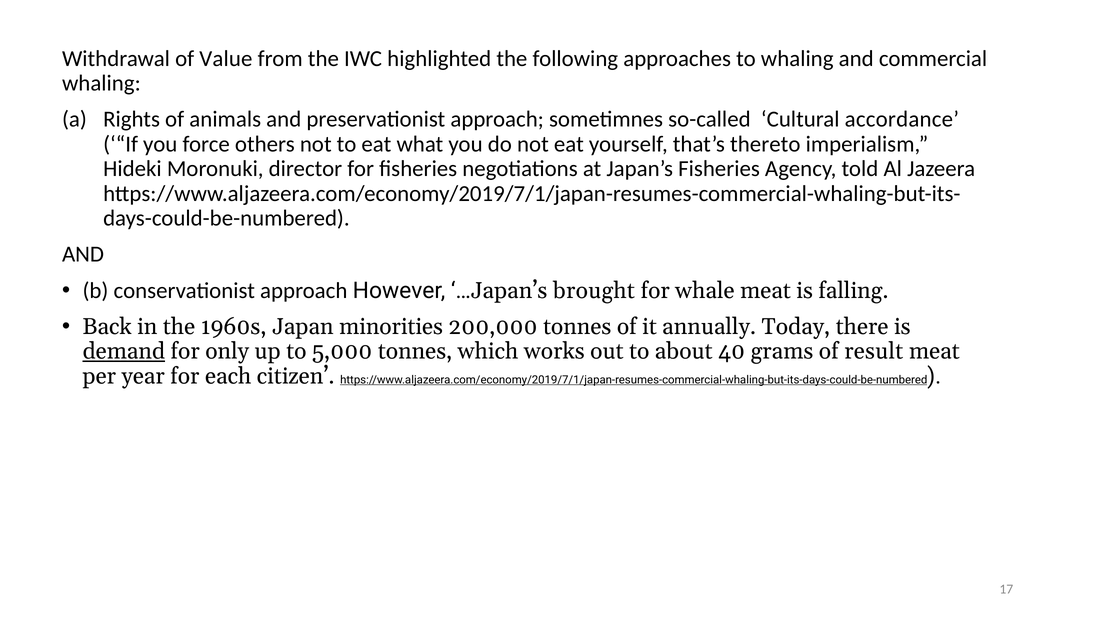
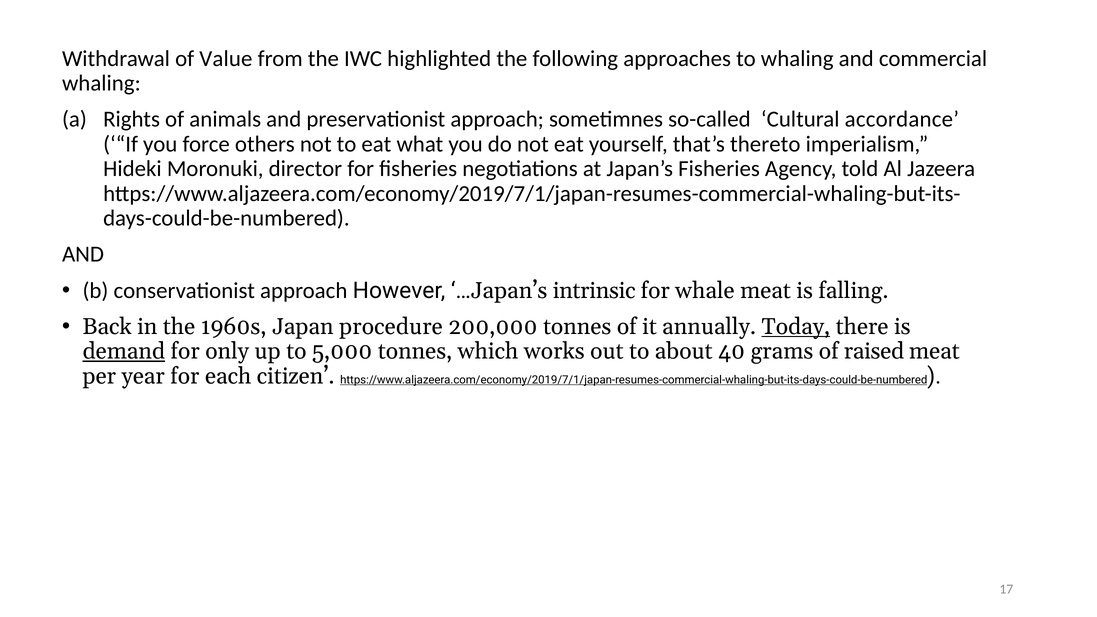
brought: brought -> intrinsic
minorities: minorities -> procedure
Today underline: none -> present
result: result -> raised
